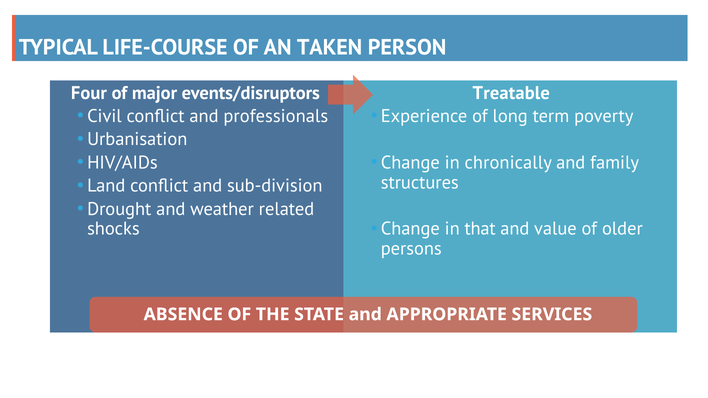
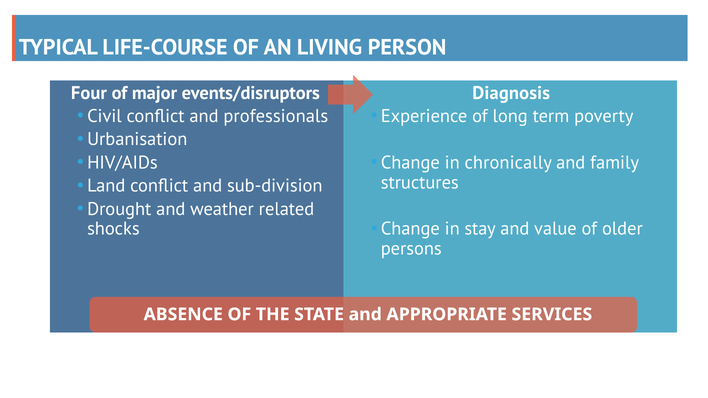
TAKEN: TAKEN -> LIVING
Treatable: Treatable -> Diagnosis
that: that -> stay
